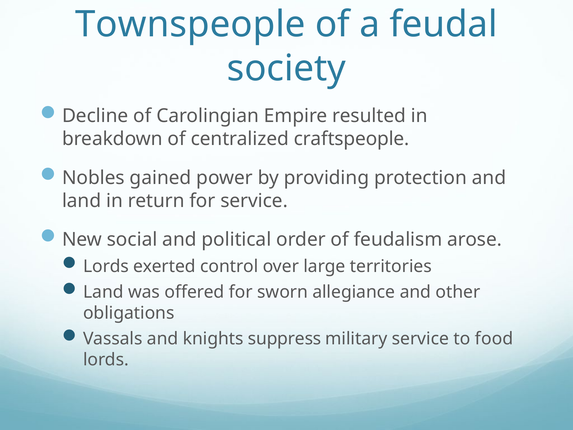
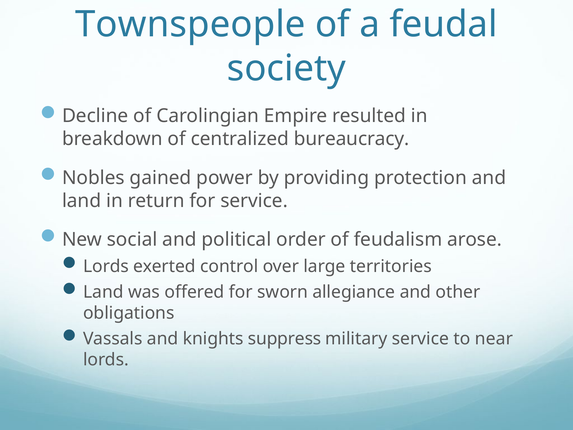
craftspeople: craftspeople -> bureaucracy
food: food -> near
